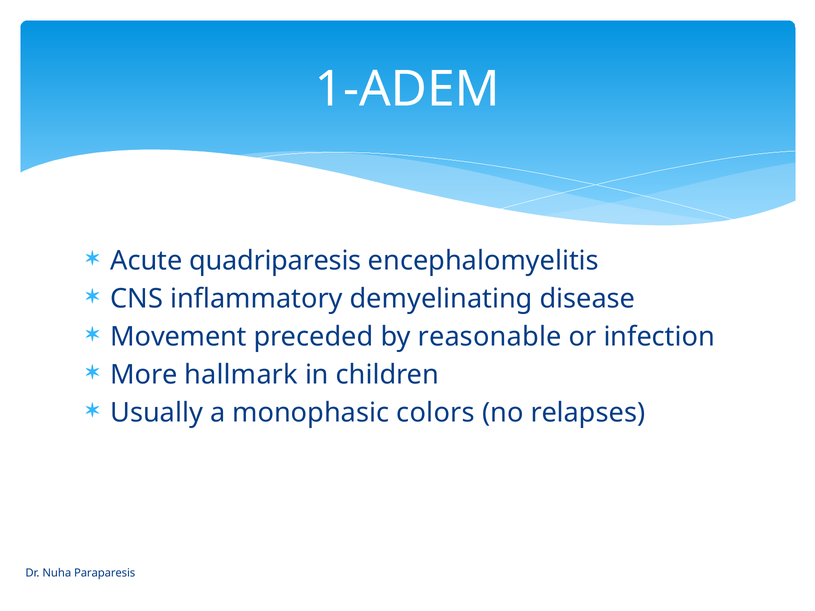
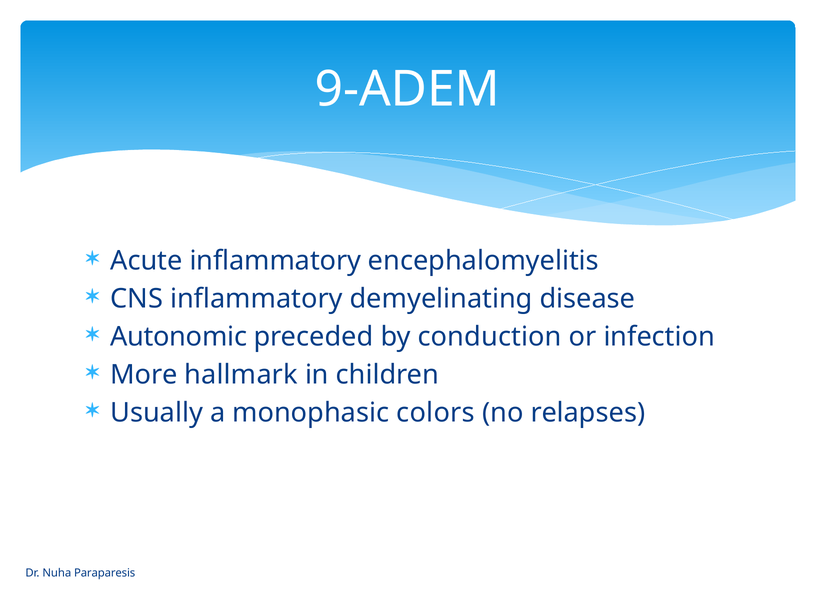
1-ADEM: 1-ADEM -> 9-ADEM
Acute quadriparesis: quadriparesis -> inflammatory
Movement: Movement -> Autonomic
reasonable: reasonable -> conduction
